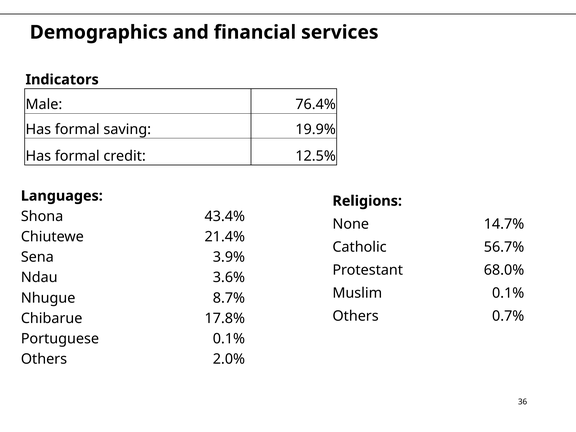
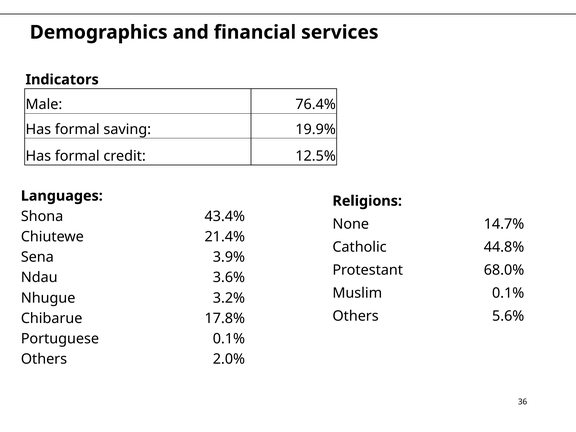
56.7%: 56.7% -> 44.8%
8.7%: 8.7% -> 3.2%
0.7%: 0.7% -> 5.6%
